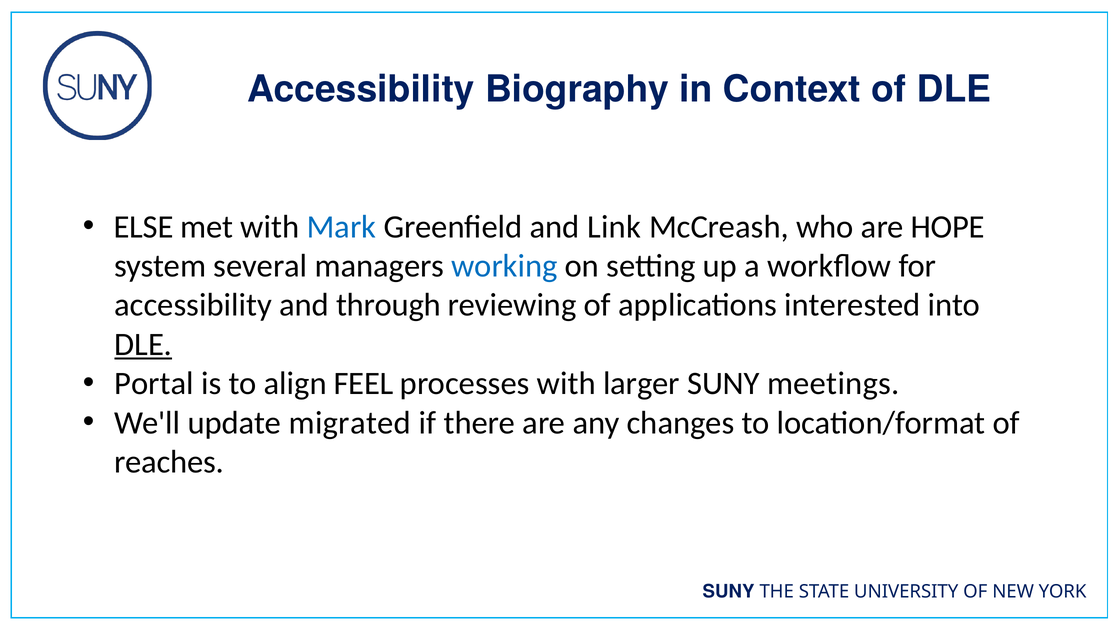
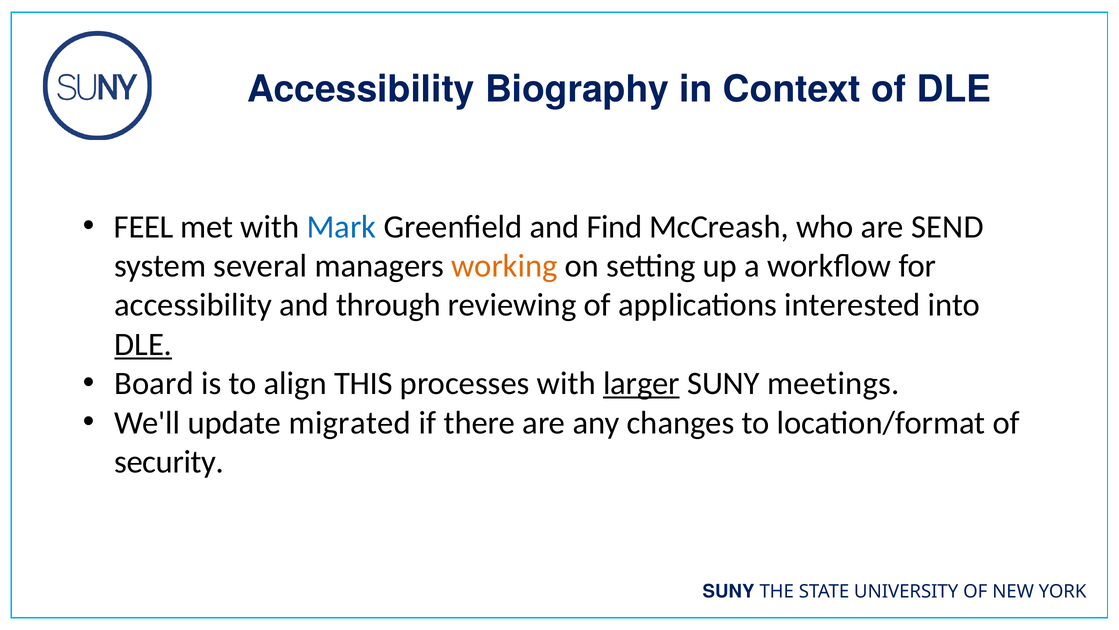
ELSE: ELSE -> FEEL
Link: Link -> Find
HOPE: HOPE -> SEND
working colour: blue -> orange
Portal: Portal -> Board
FEEL: FEEL -> THIS
larger underline: none -> present
reaches: reaches -> security
